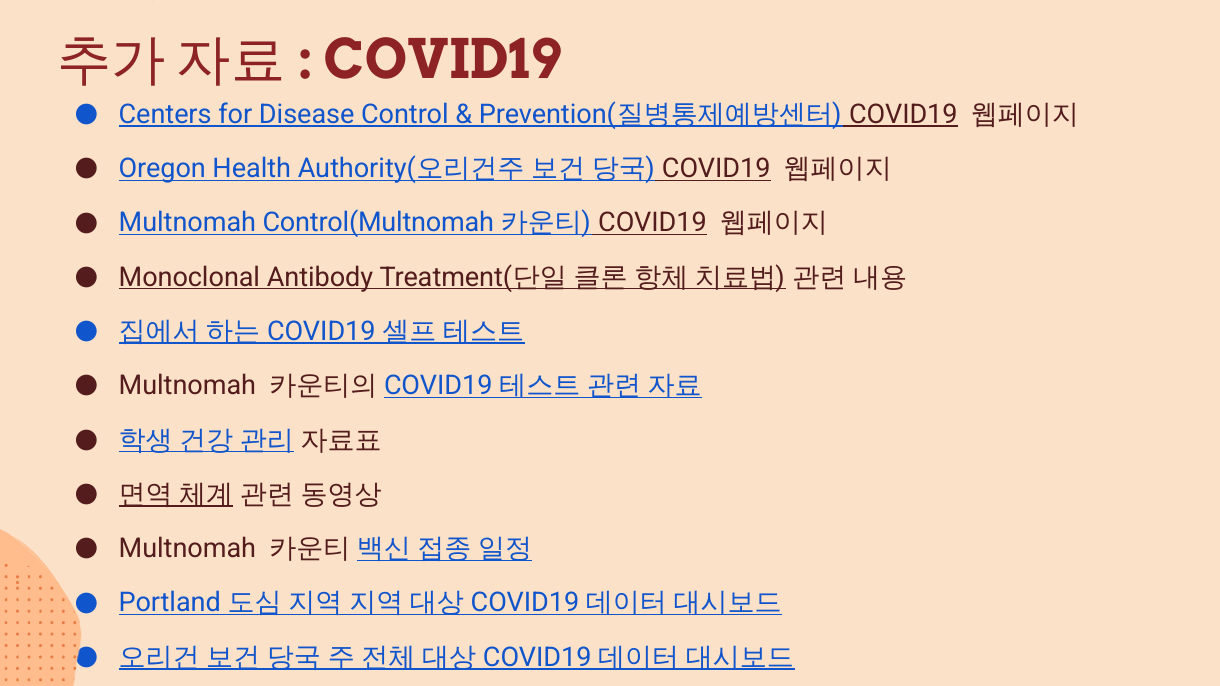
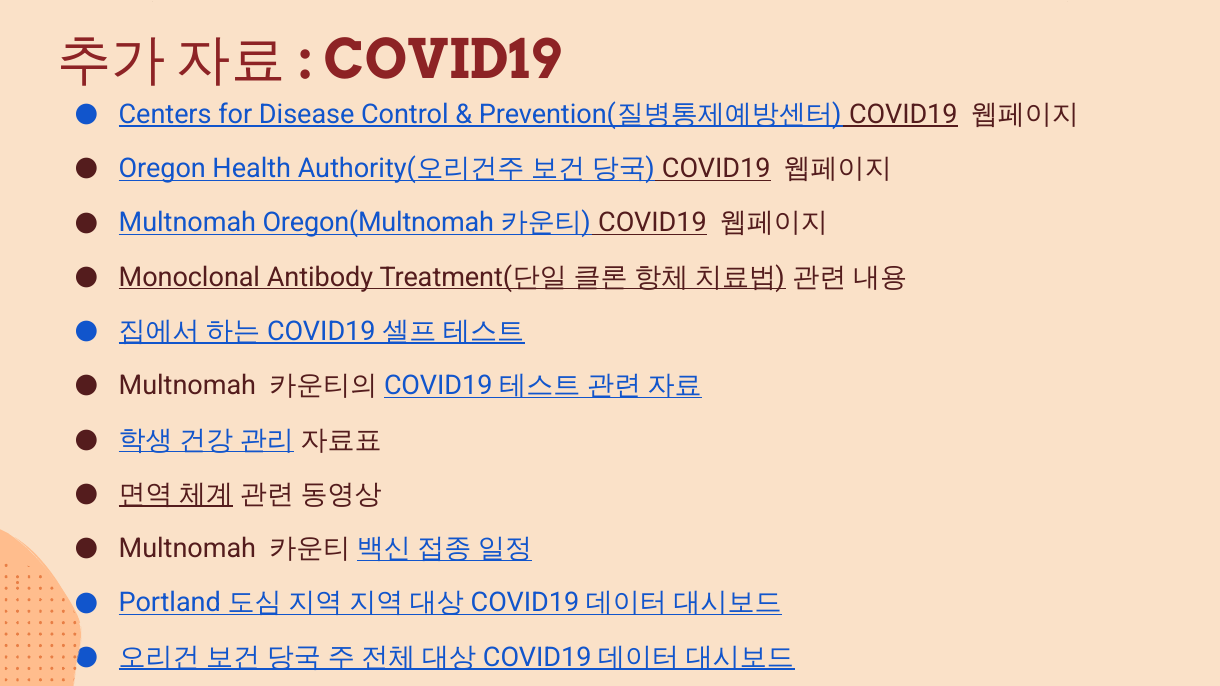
Control(Multnomah: Control(Multnomah -> Oregon(Multnomah
